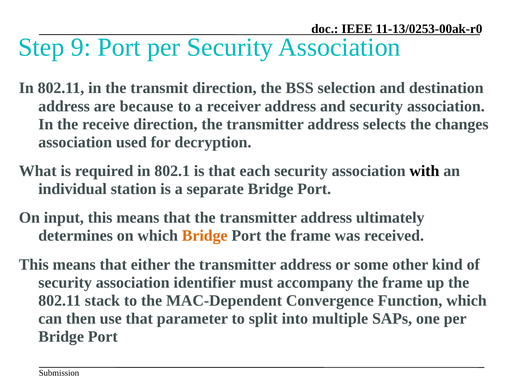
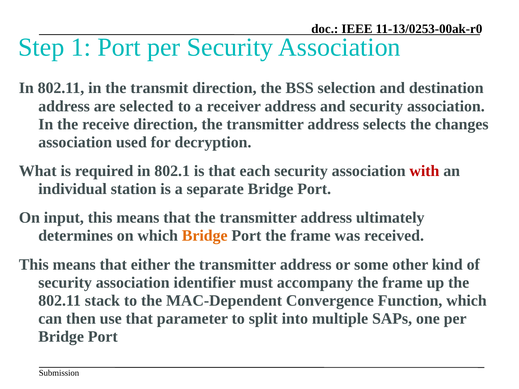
9: 9 -> 1
because: because -> selected
with colour: black -> red
